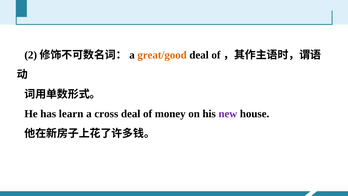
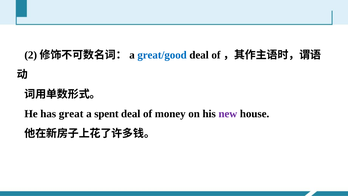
great/good colour: orange -> blue
learn: learn -> great
cross: cross -> spent
